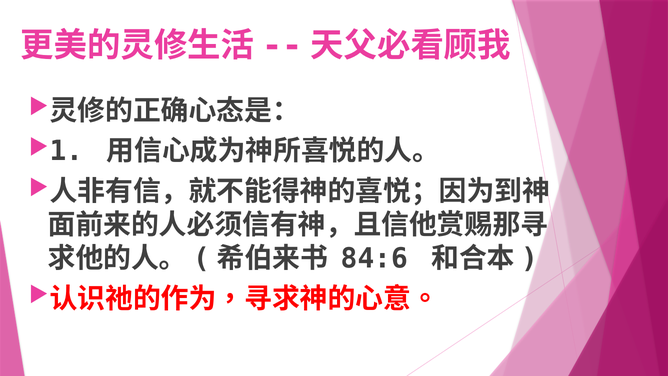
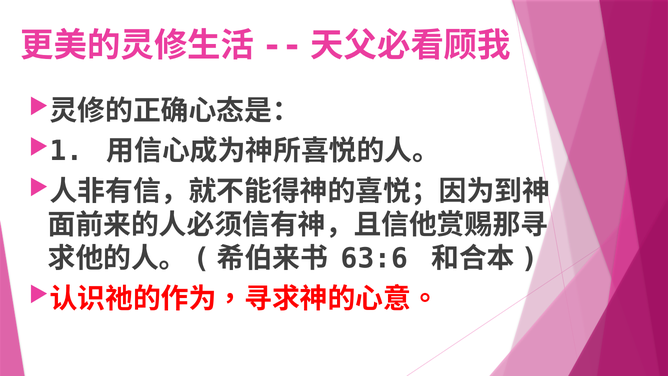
84:6: 84:6 -> 63:6
